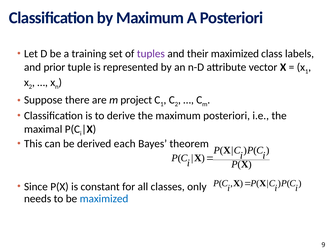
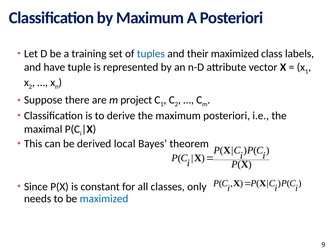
tuples colour: purple -> blue
prior: prior -> have
each: each -> local
